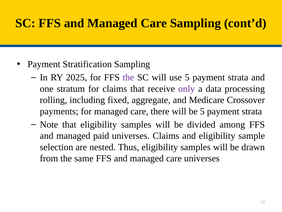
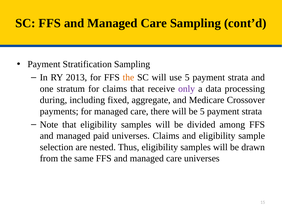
2025: 2025 -> 2013
the at (128, 77) colour: purple -> orange
rolling: rolling -> during
